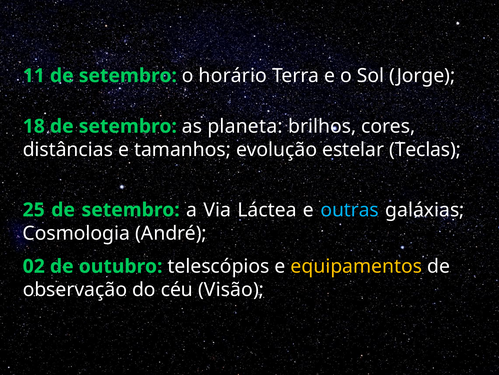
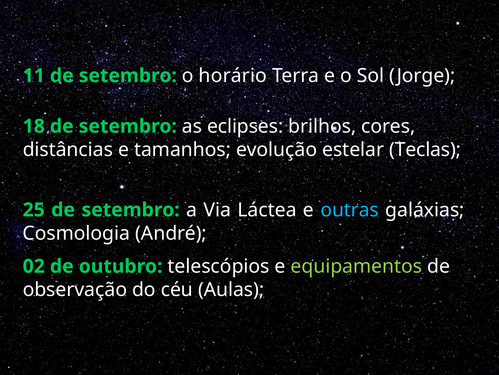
planeta: planeta -> eclipses
equipamentos colour: yellow -> light green
Visão: Visão -> Aulas
